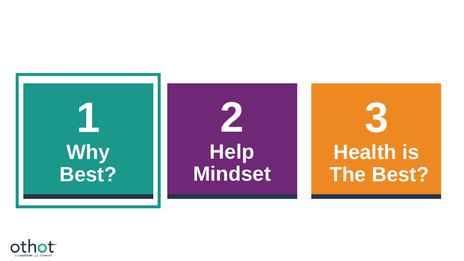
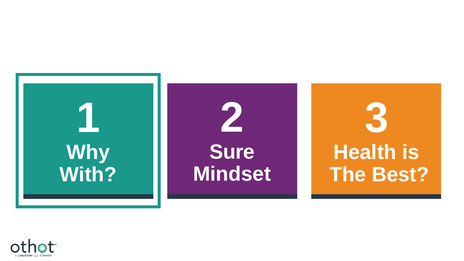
Help: Help -> Sure
Best at (88, 175): Best -> With
